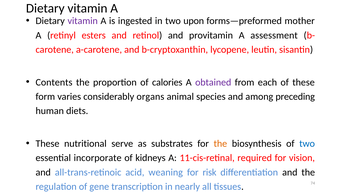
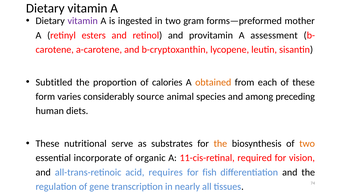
upon: upon -> gram
Contents: Contents -> Subtitled
obtained colour: purple -> orange
organs: organs -> source
two at (307, 143) colour: blue -> orange
kidneys: kidneys -> organic
weaning: weaning -> requires
risk: risk -> fish
